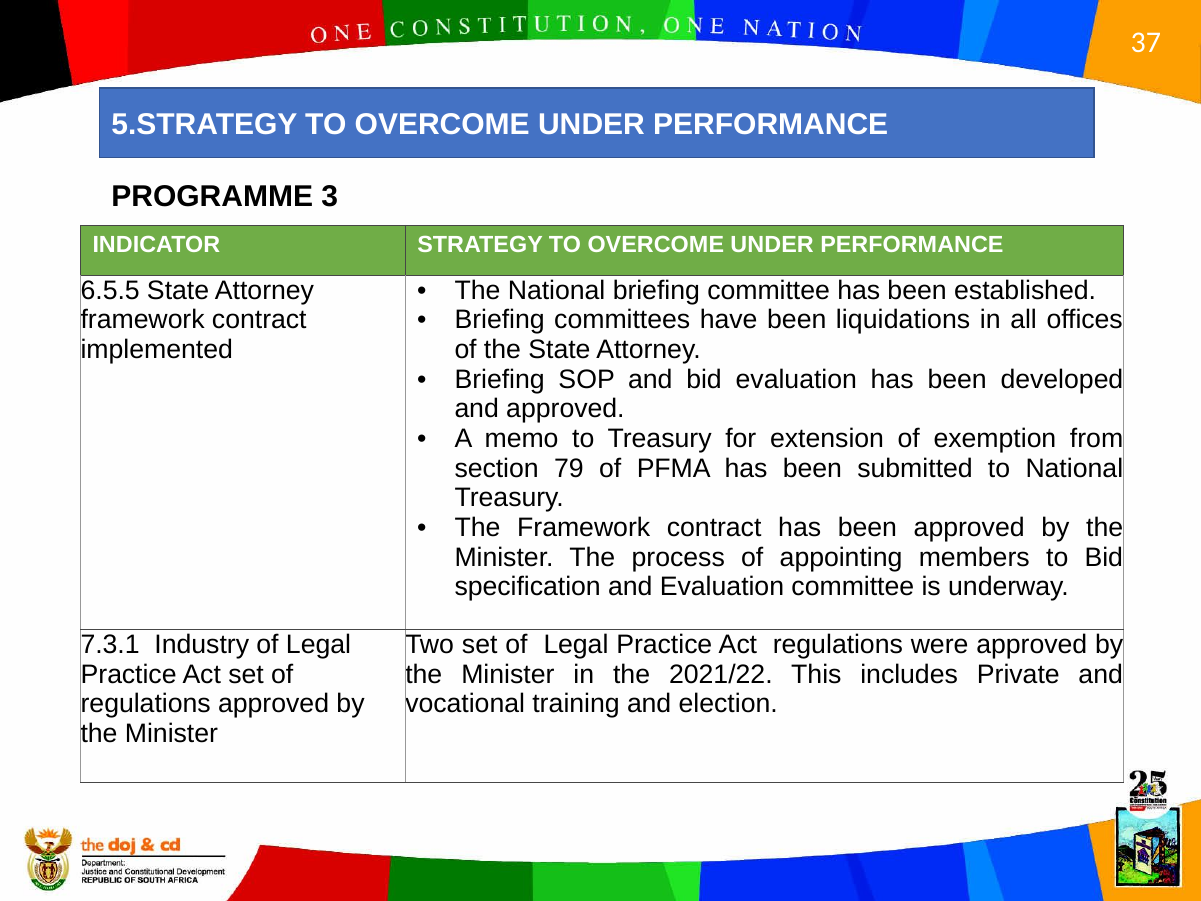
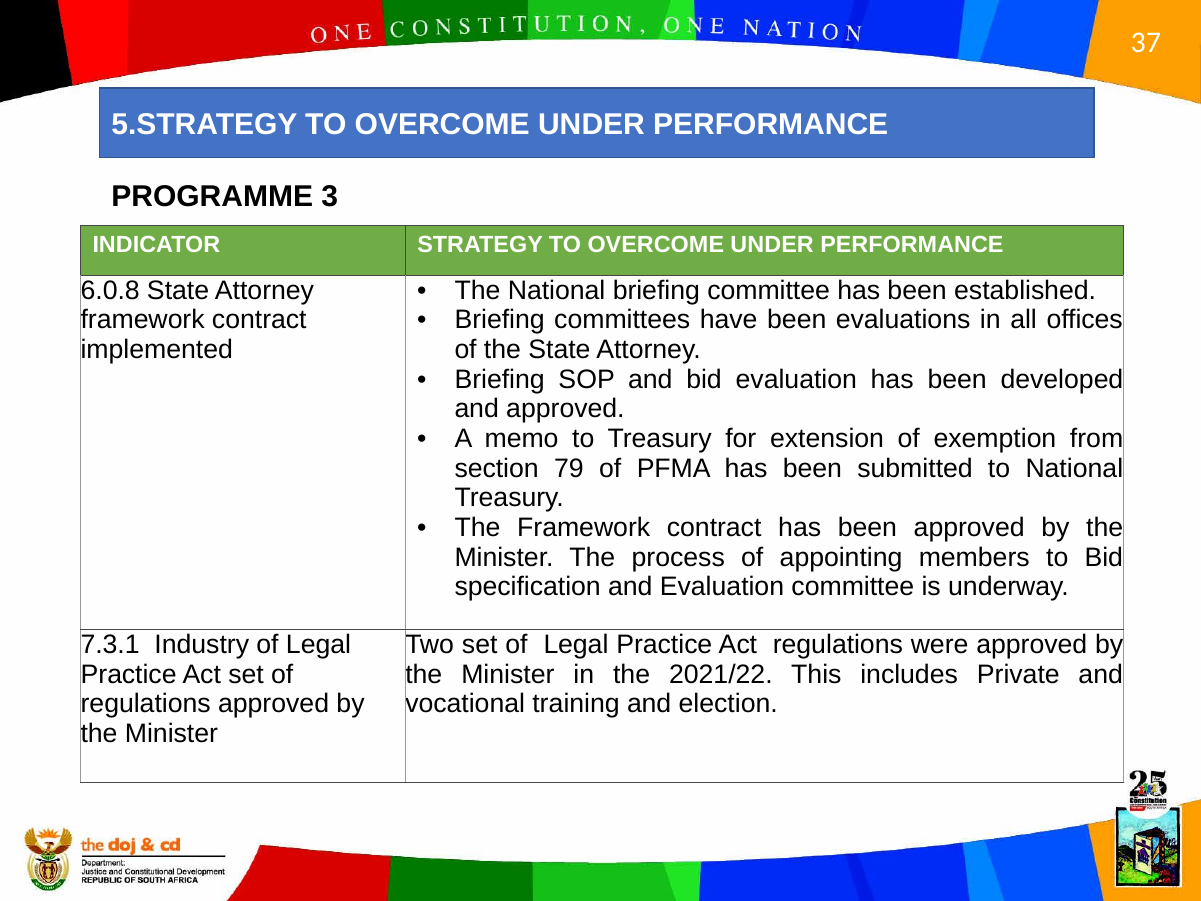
6.5.5: 6.5.5 -> 6.0.8
liquidations: liquidations -> evaluations
